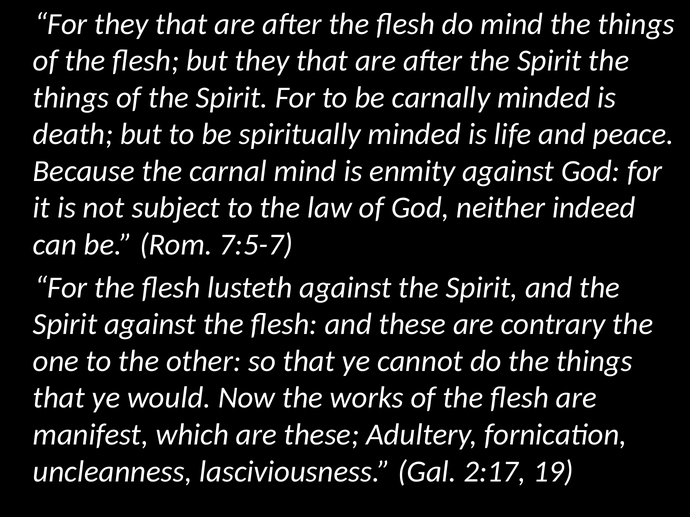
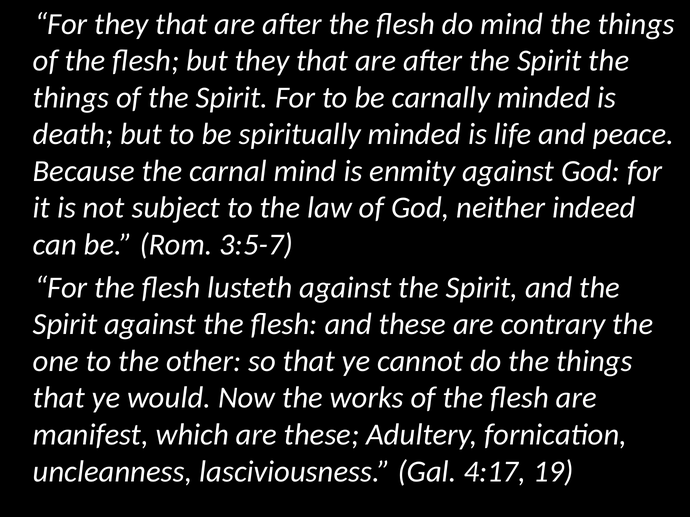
7:5-7: 7:5-7 -> 3:5-7
2:17: 2:17 -> 4:17
